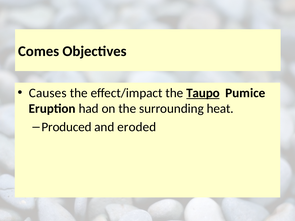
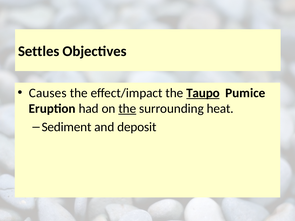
Comes: Comes -> Settles
the at (127, 109) underline: none -> present
Produced: Produced -> Sediment
eroded: eroded -> deposit
